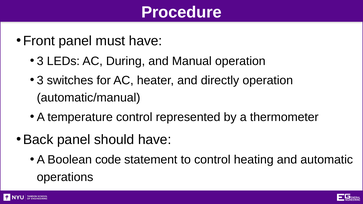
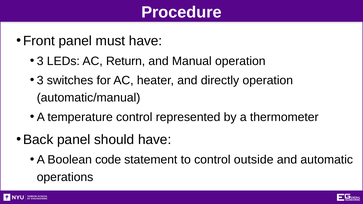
During: During -> Return
heating: heating -> outside
